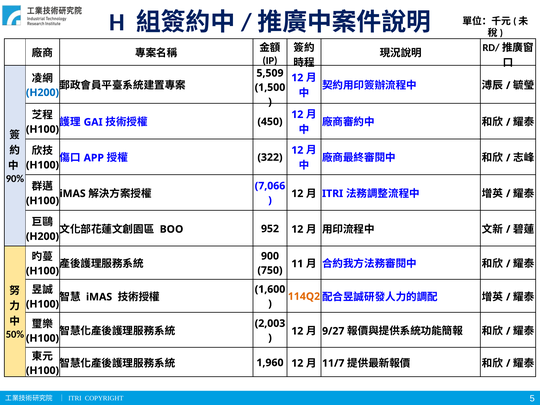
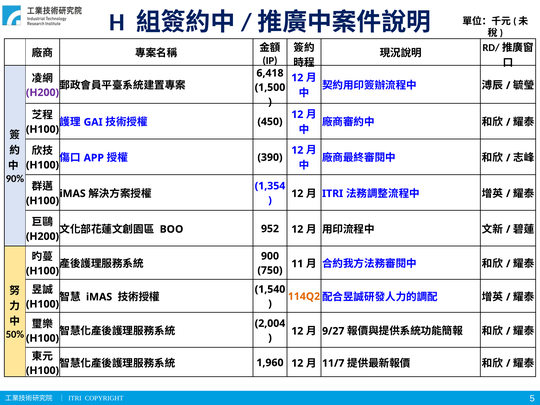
5,509: 5,509 -> 6,418
H200 at (42, 93) colour: blue -> purple
322: 322 -> 390
7,066: 7,066 -> 1,354
1,600: 1,600 -> 1,540
2,003: 2,003 -> 2,004
